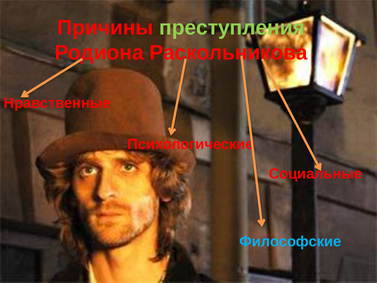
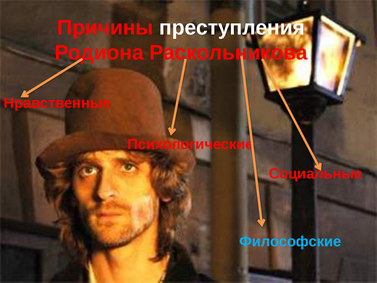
преступления colour: light green -> white
